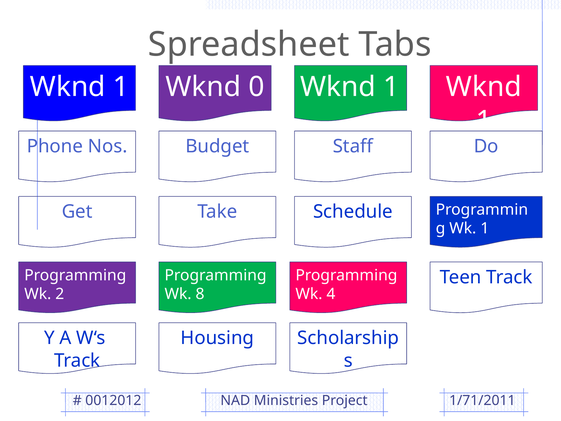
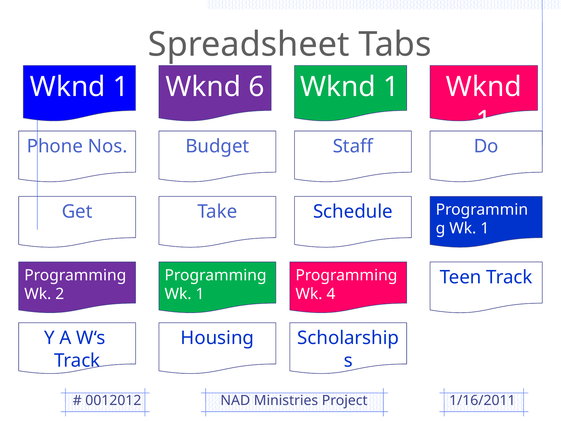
0: 0 -> 6
8 at (200, 294): 8 -> 1
1/71/2011: 1/71/2011 -> 1/16/2011
